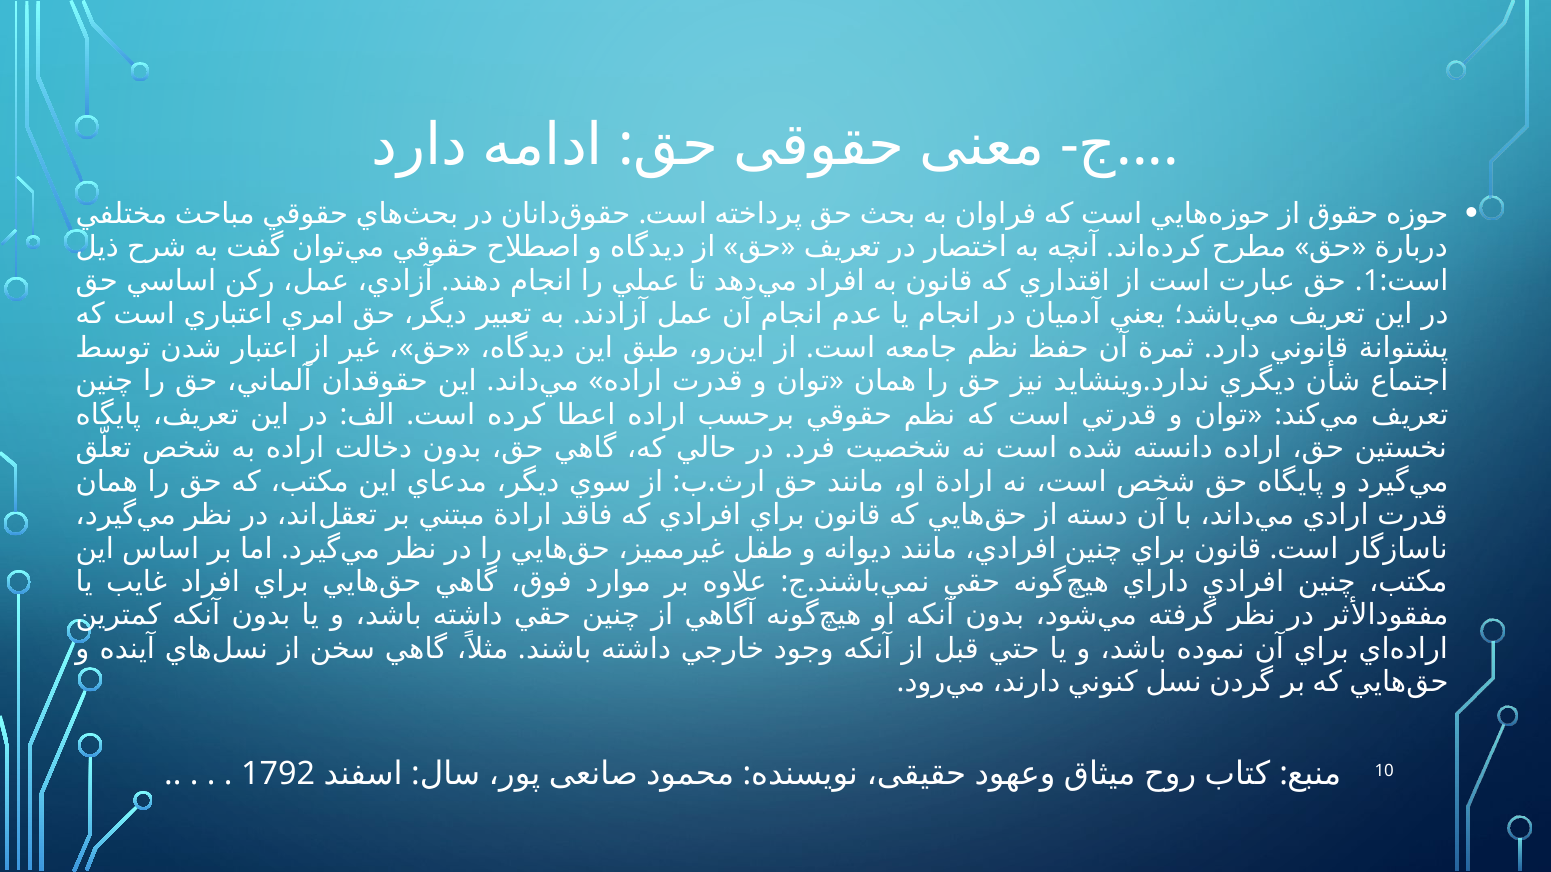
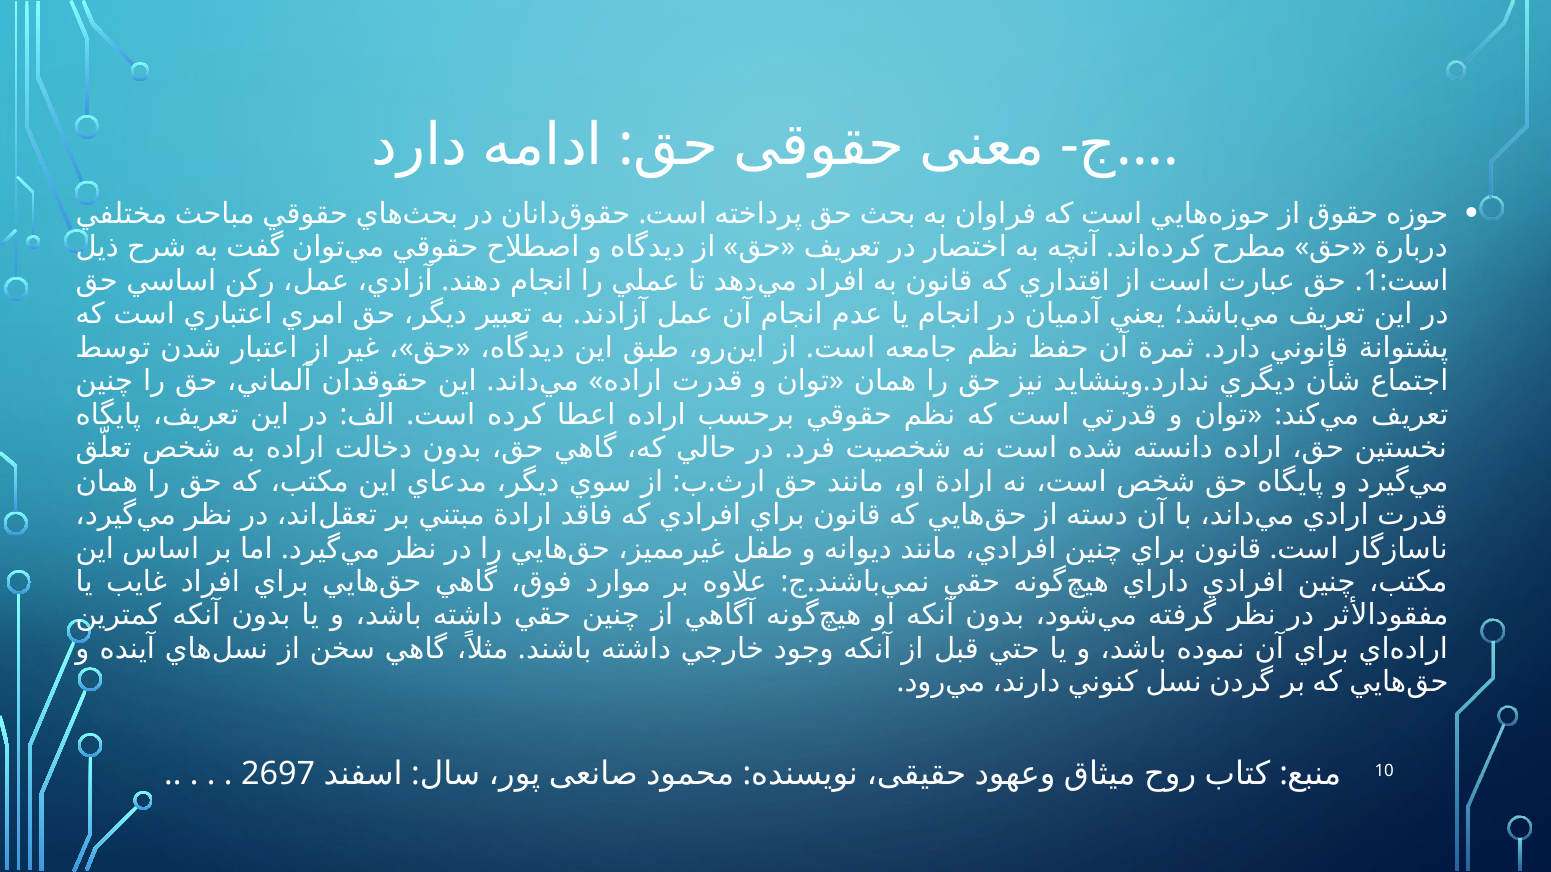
1792: 1792 -> 2697
